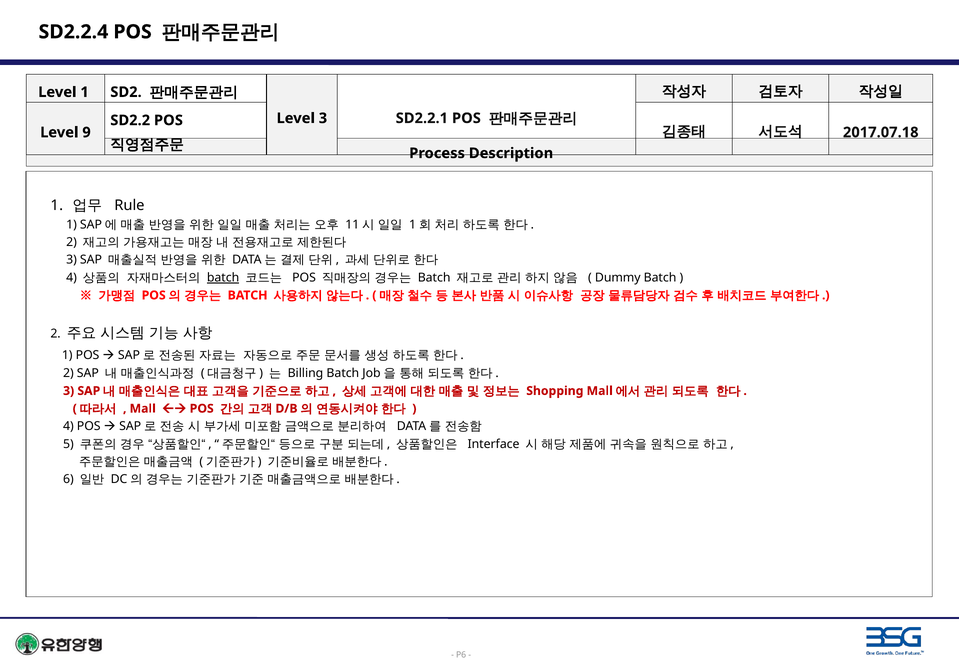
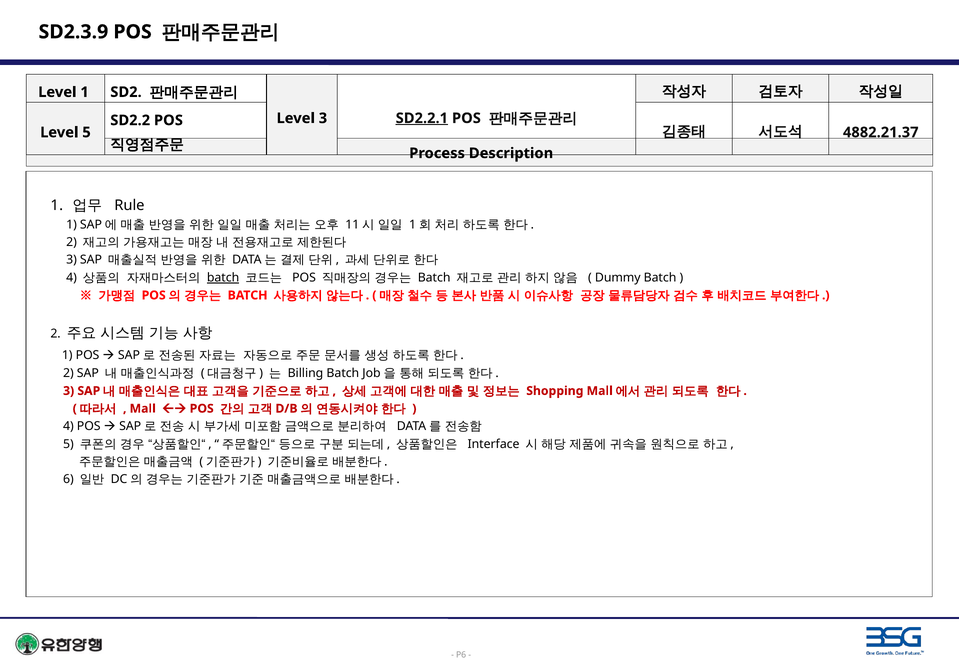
SD2.2.4: SD2.2.4 -> SD2.3.9
SD2.2.1 underline: none -> present
2017.07.18: 2017.07.18 -> 4882.21.37
Level 9: 9 -> 5
